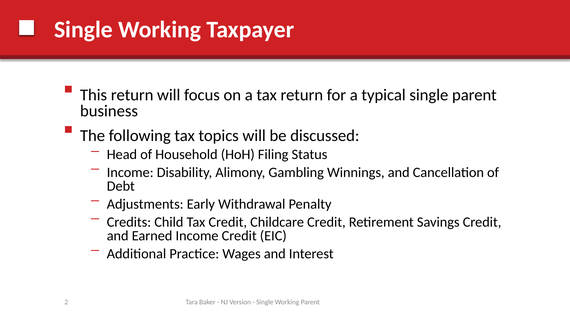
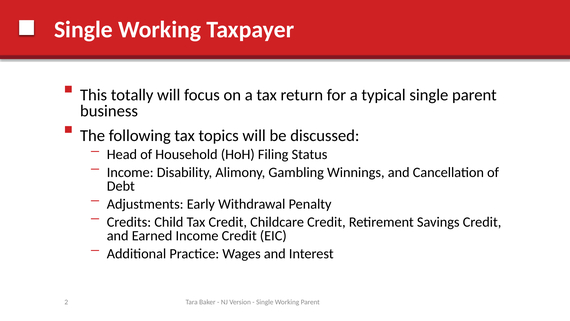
This return: return -> totally
